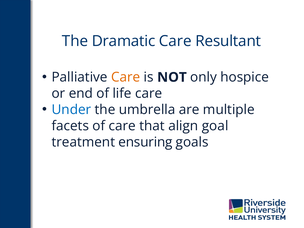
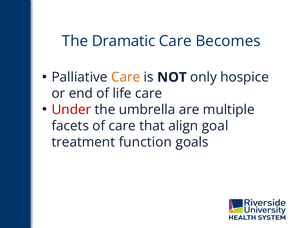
Resultant: Resultant -> Becomes
Under colour: blue -> red
ensuring: ensuring -> function
